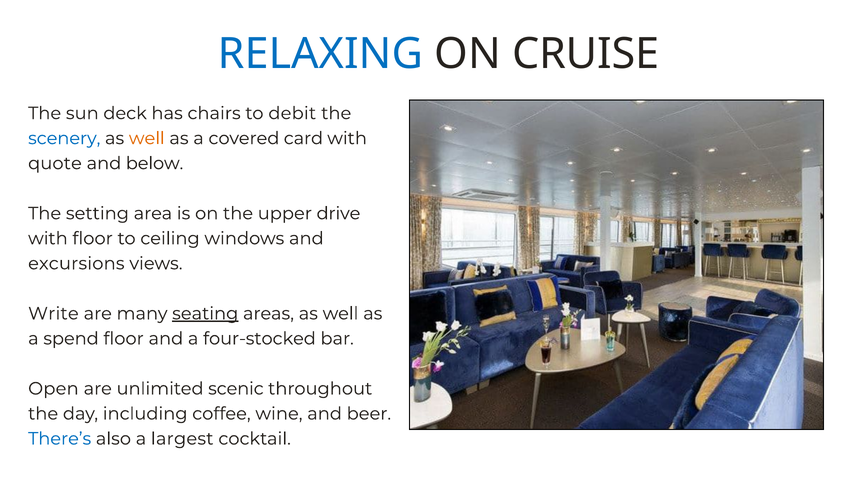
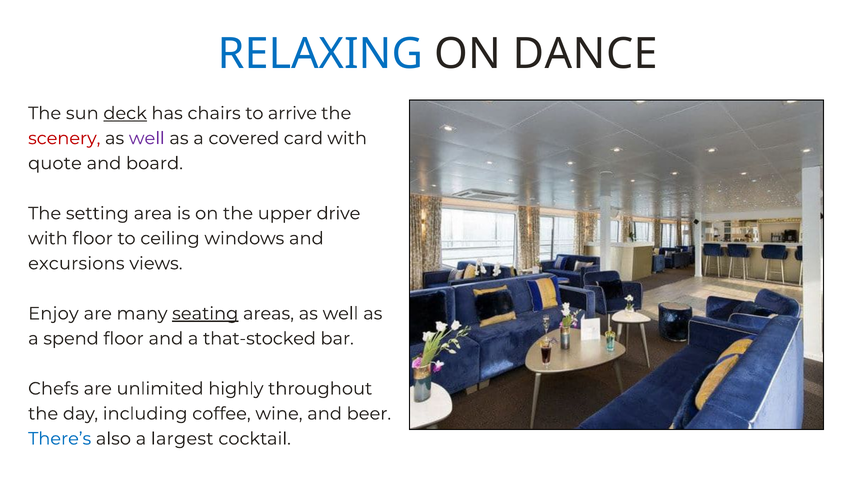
CRUISE: CRUISE -> DANCE
deck underline: none -> present
debit: debit -> arrive
scenery colour: blue -> red
well at (147, 138) colour: orange -> purple
below: below -> board
Write: Write -> Enjoy
four-stocked: four-stocked -> that-stocked
Open: Open -> Chefs
scenic: scenic -> highly
